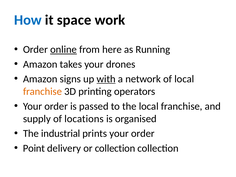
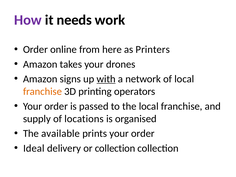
How colour: blue -> purple
space: space -> needs
online underline: present -> none
Running: Running -> Printers
industrial: industrial -> available
Point: Point -> Ideal
